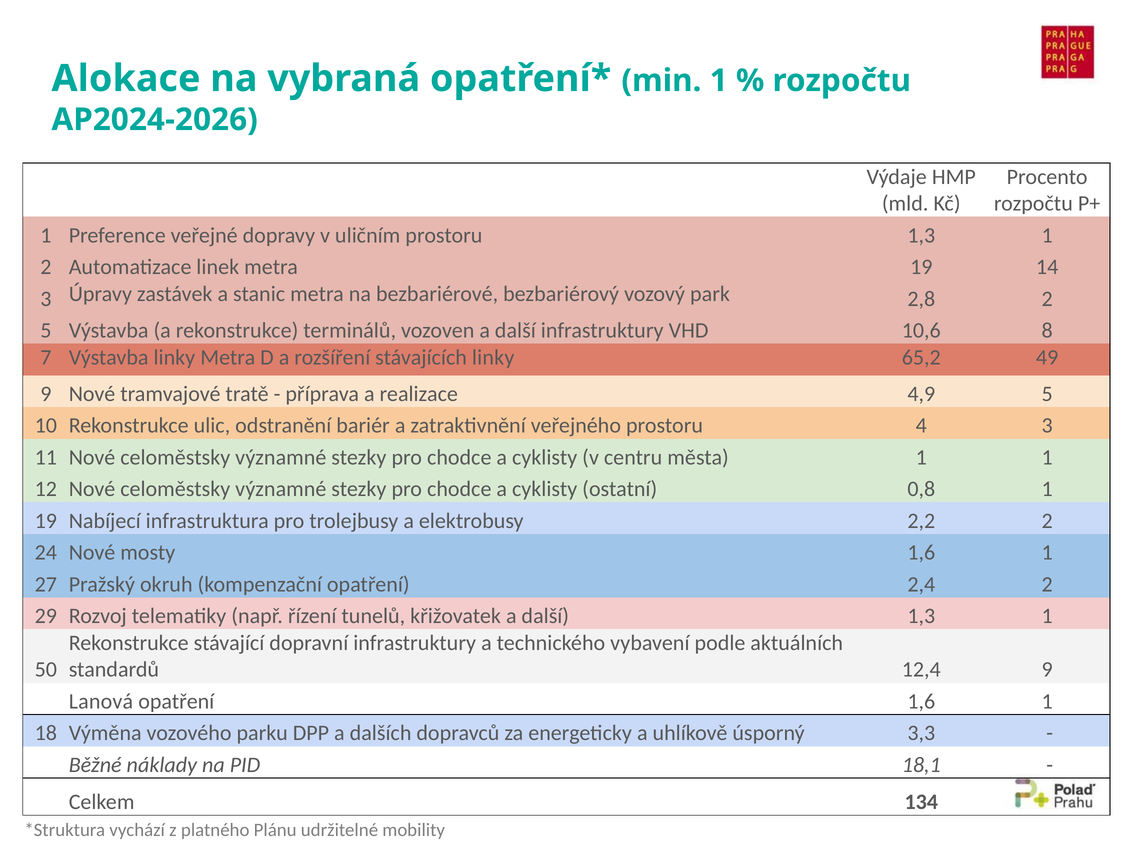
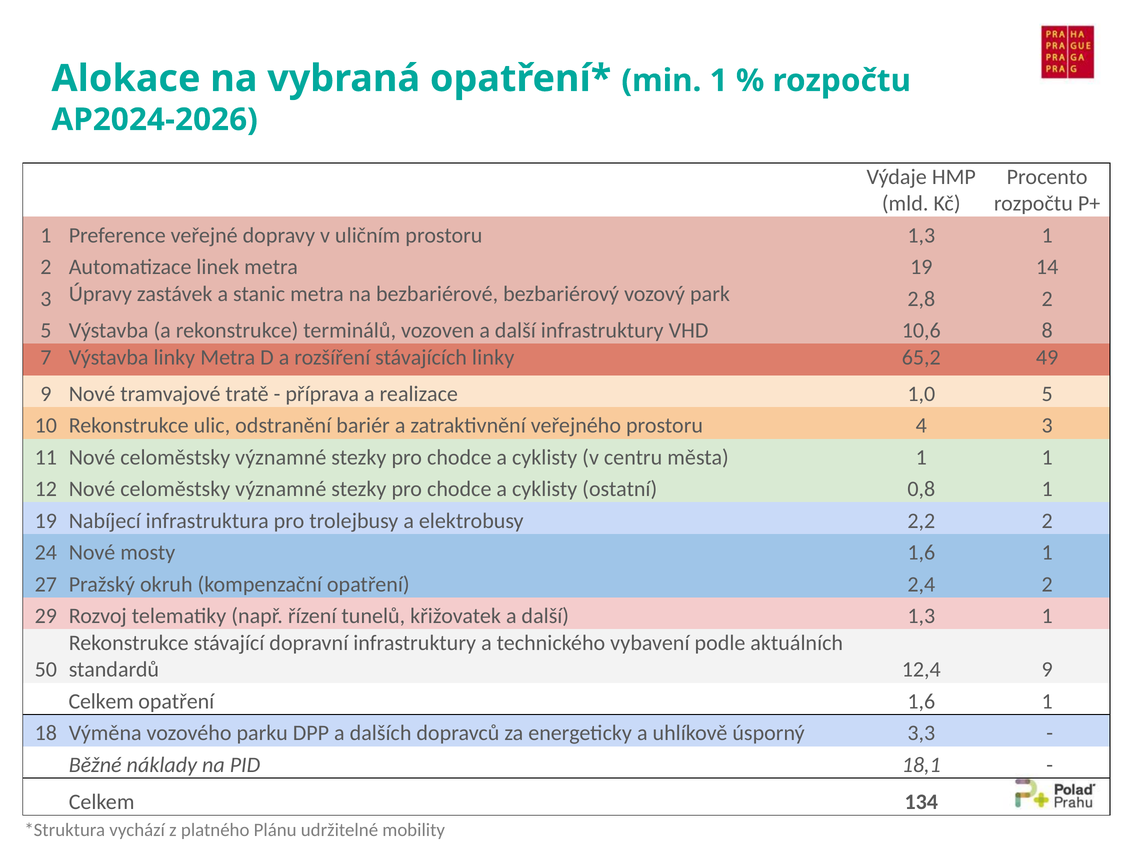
4,9: 4,9 -> 1,0
Lanová at (101, 701): Lanová -> Celkem
